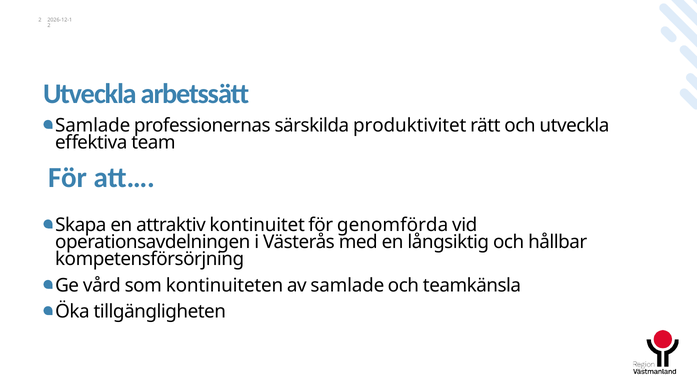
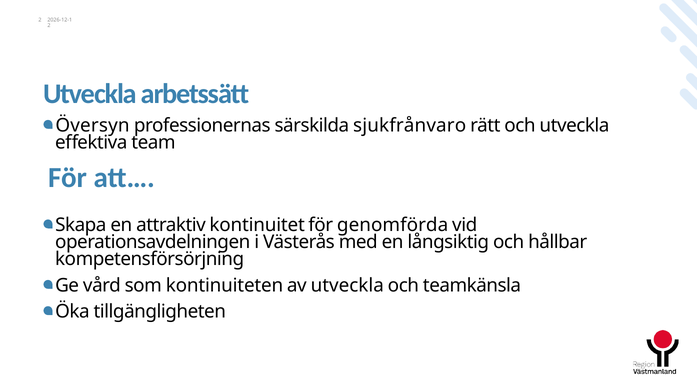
Samlade at (93, 125): Samlade -> Översyn
produktivitet: produktivitet -> sjukfrånvaro
av samlade: samlade -> utveckla
